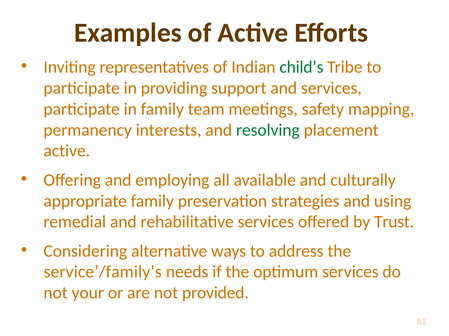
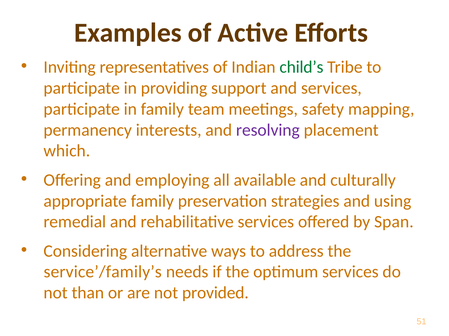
resolving colour: green -> purple
active at (67, 151): active -> which
Trust: Trust -> Span
your: your -> than
